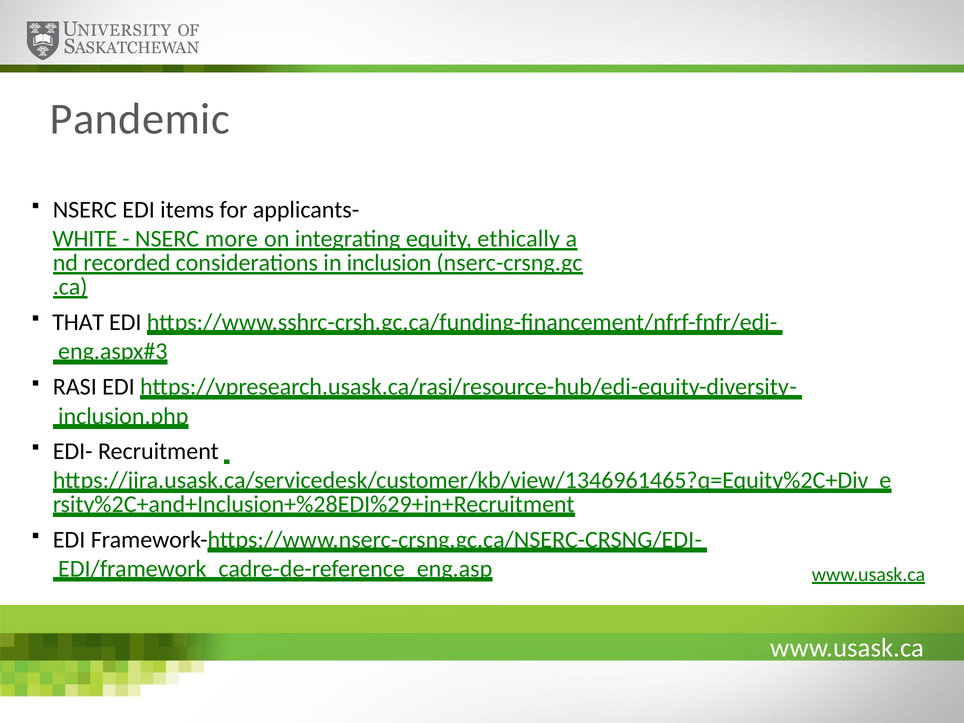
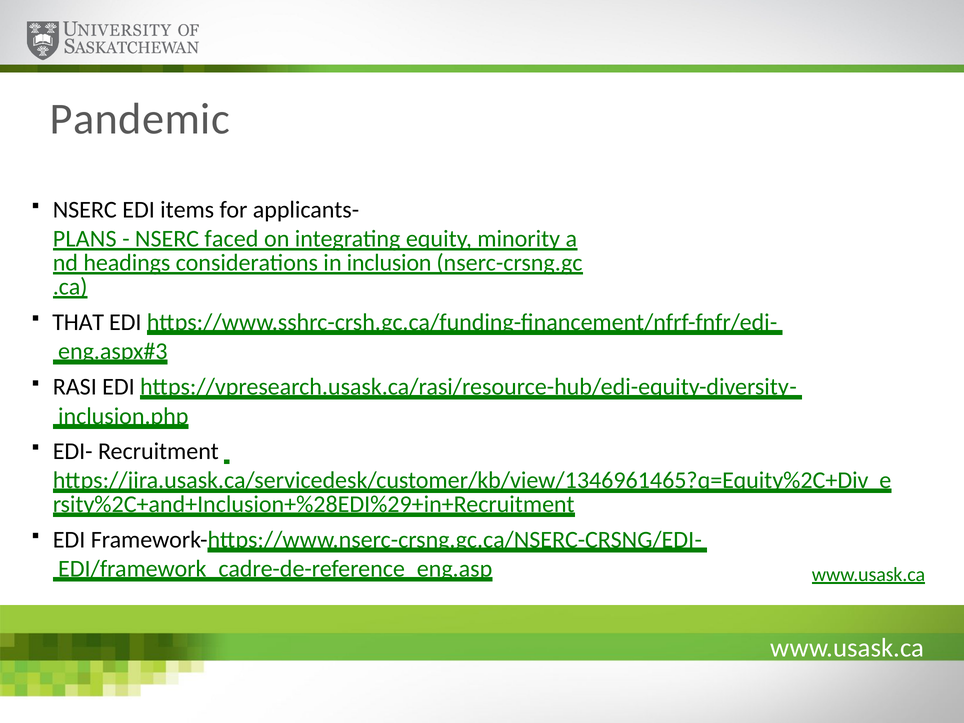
WHITE: WHITE -> PLANS
more: more -> faced
ethically: ethically -> minority
recorded: recorded -> headings
